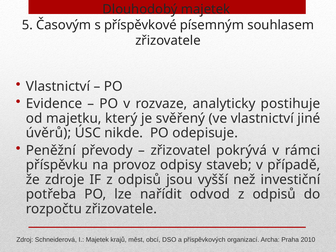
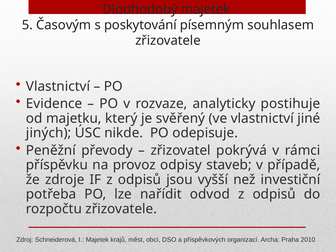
příspěvkové: příspěvkové -> poskytování
úvěrů: úvěrů -> jiných
